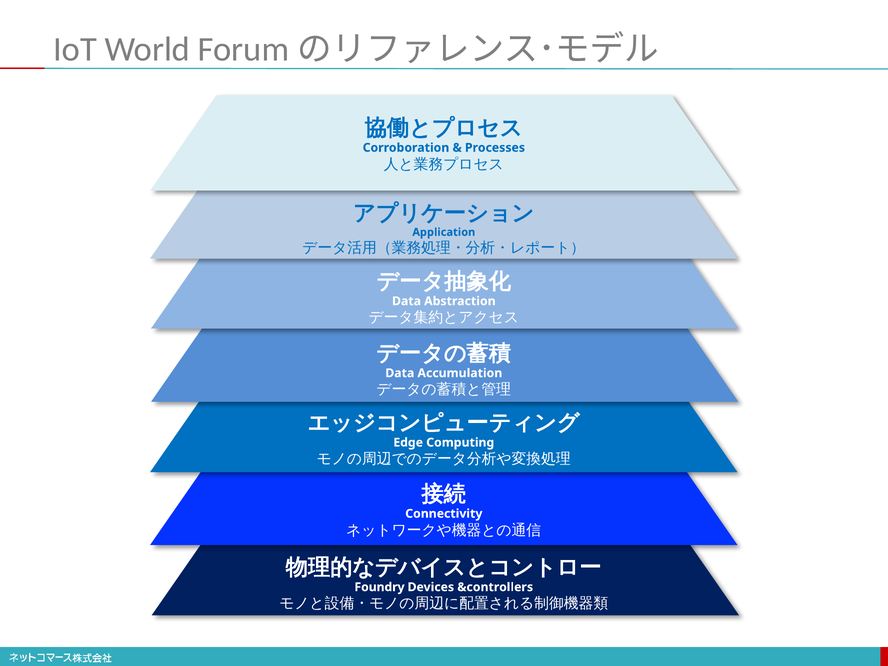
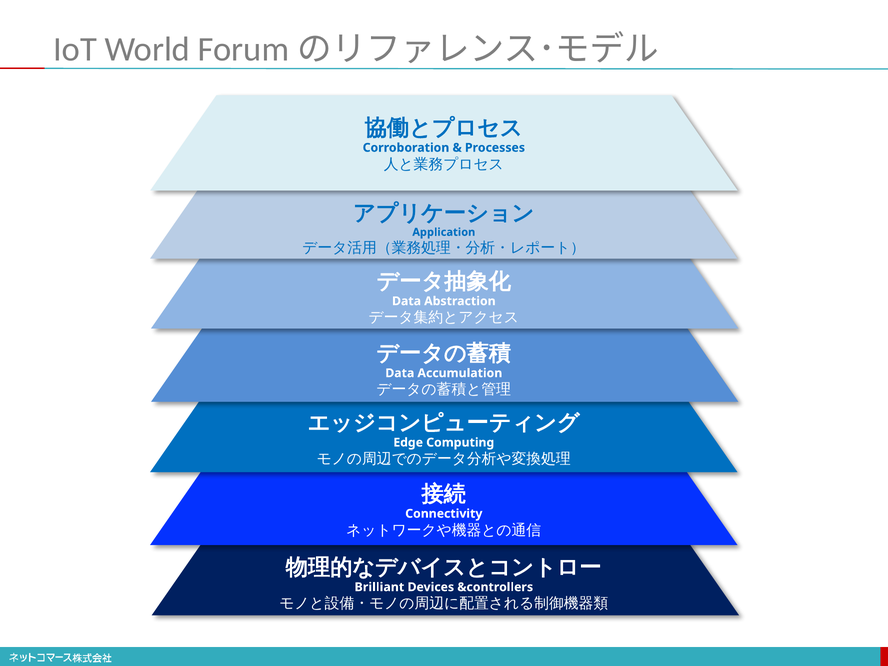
Foundry: Foundry -> Brilliant
